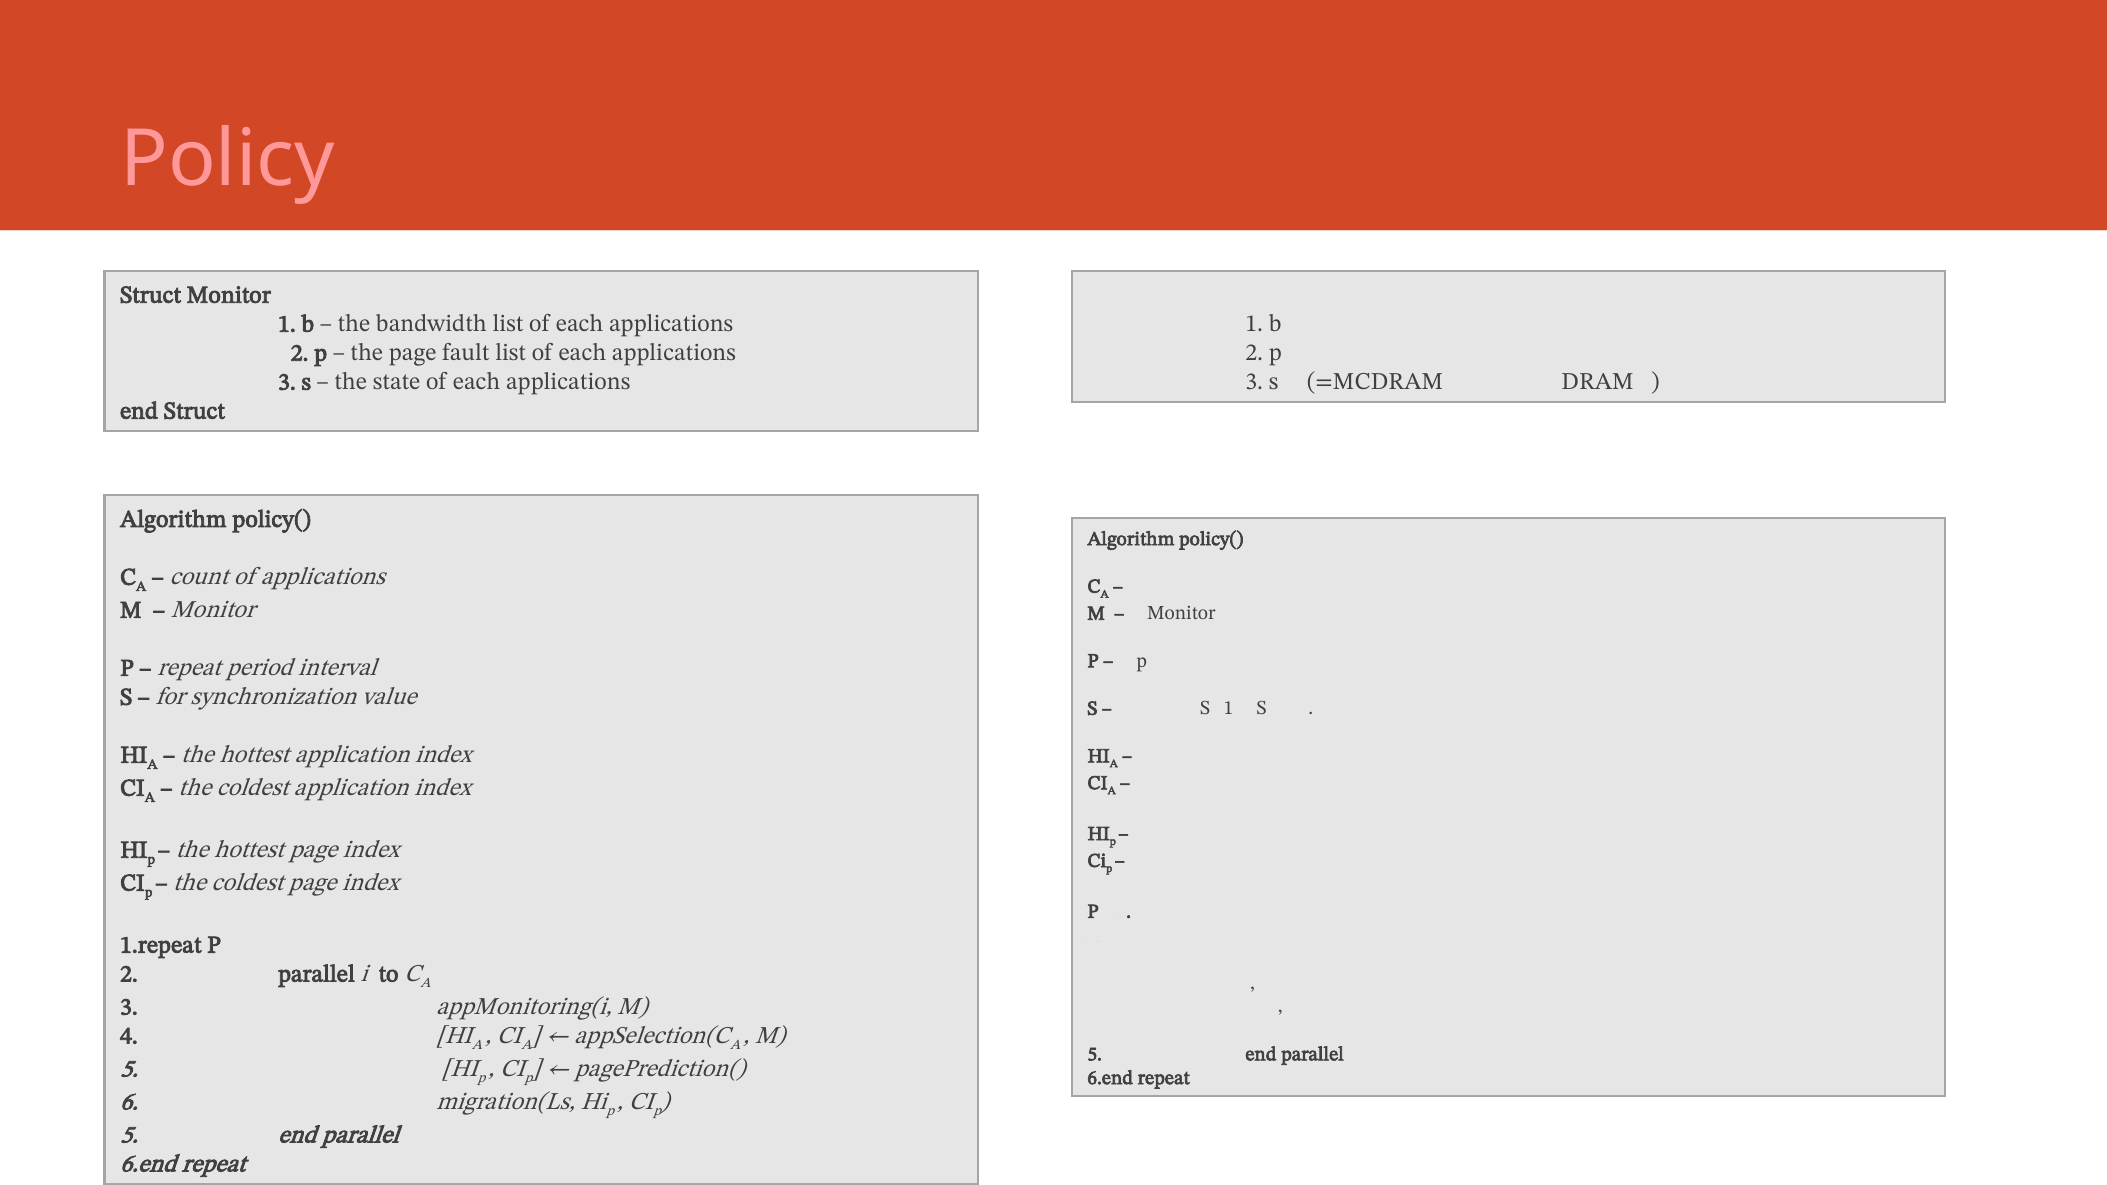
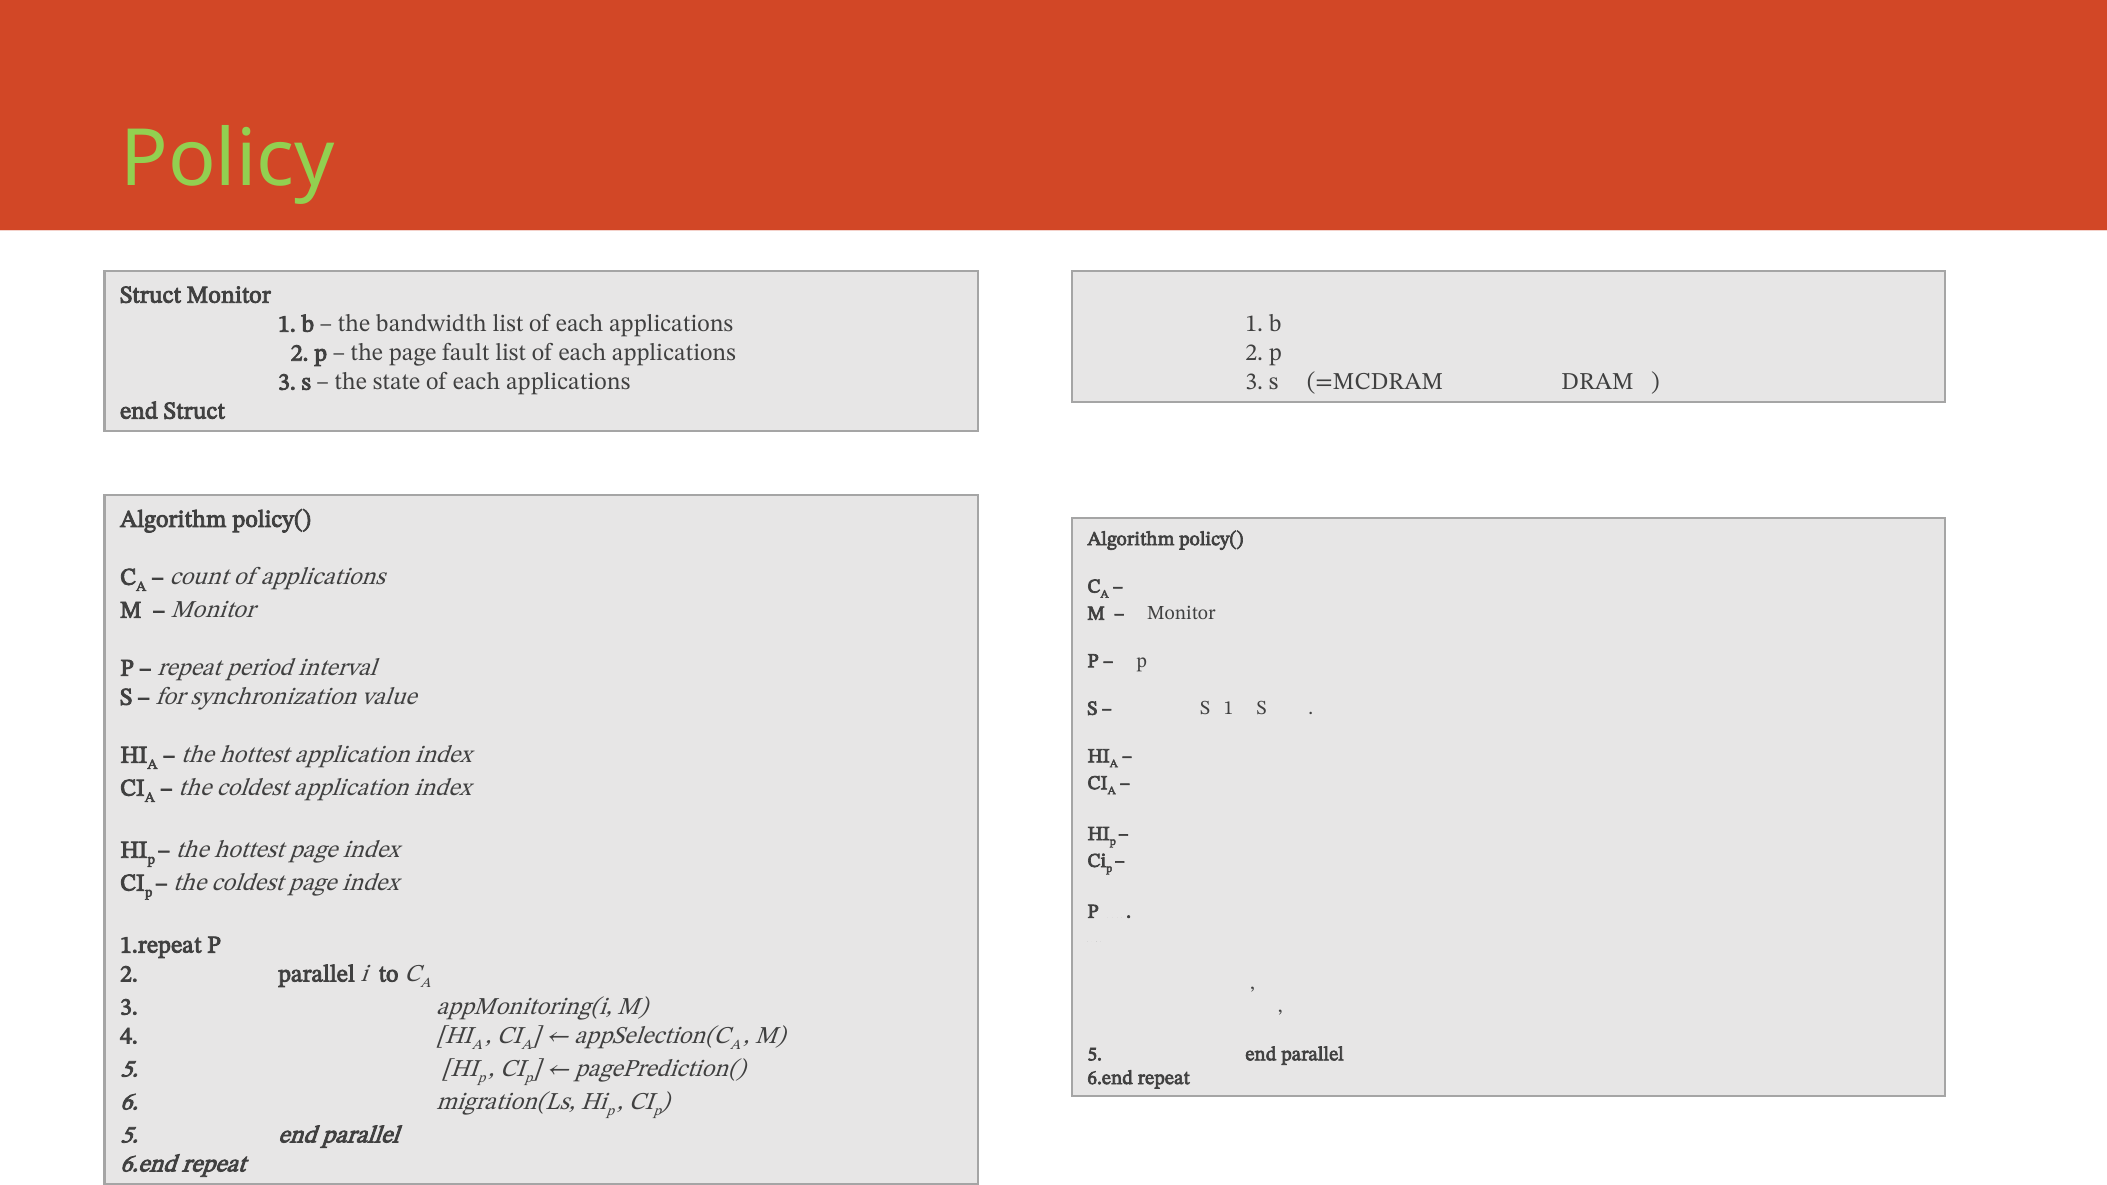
Policy colour: pink -> light green
